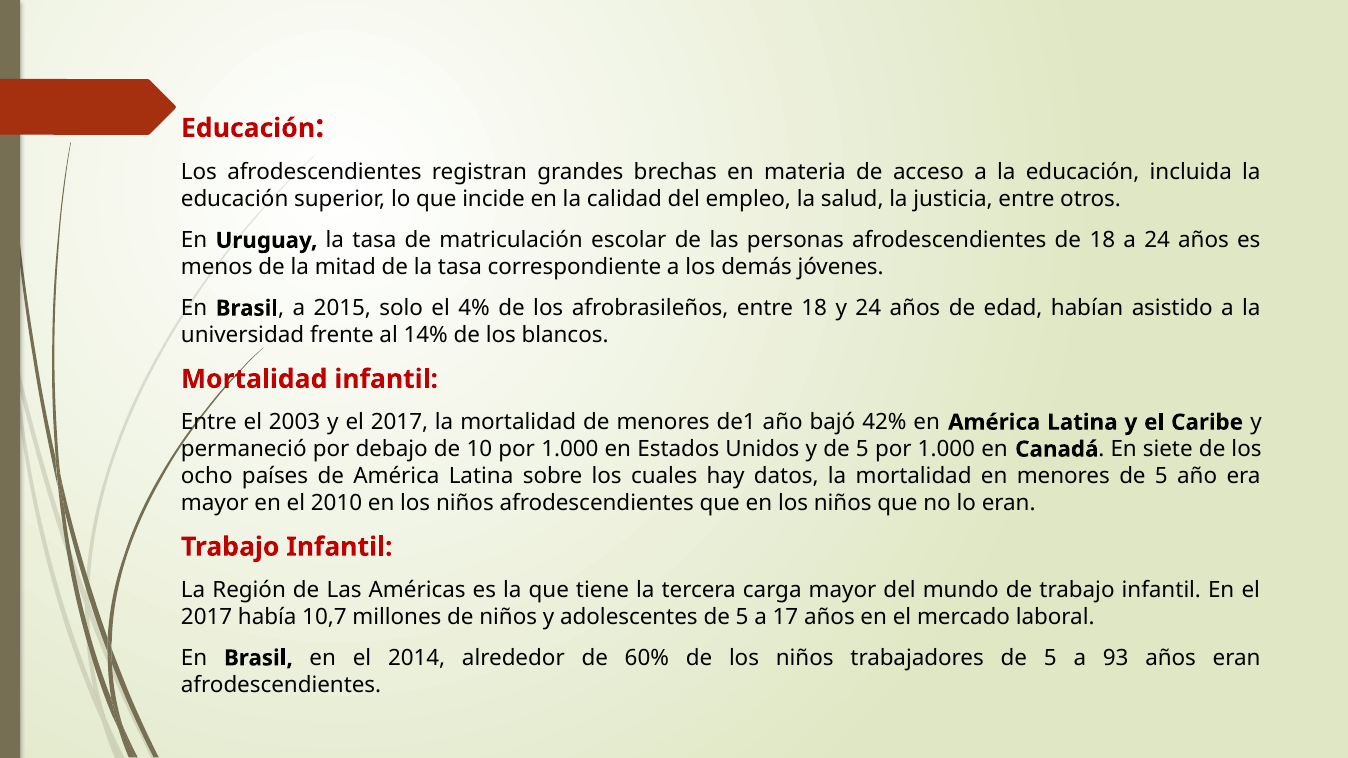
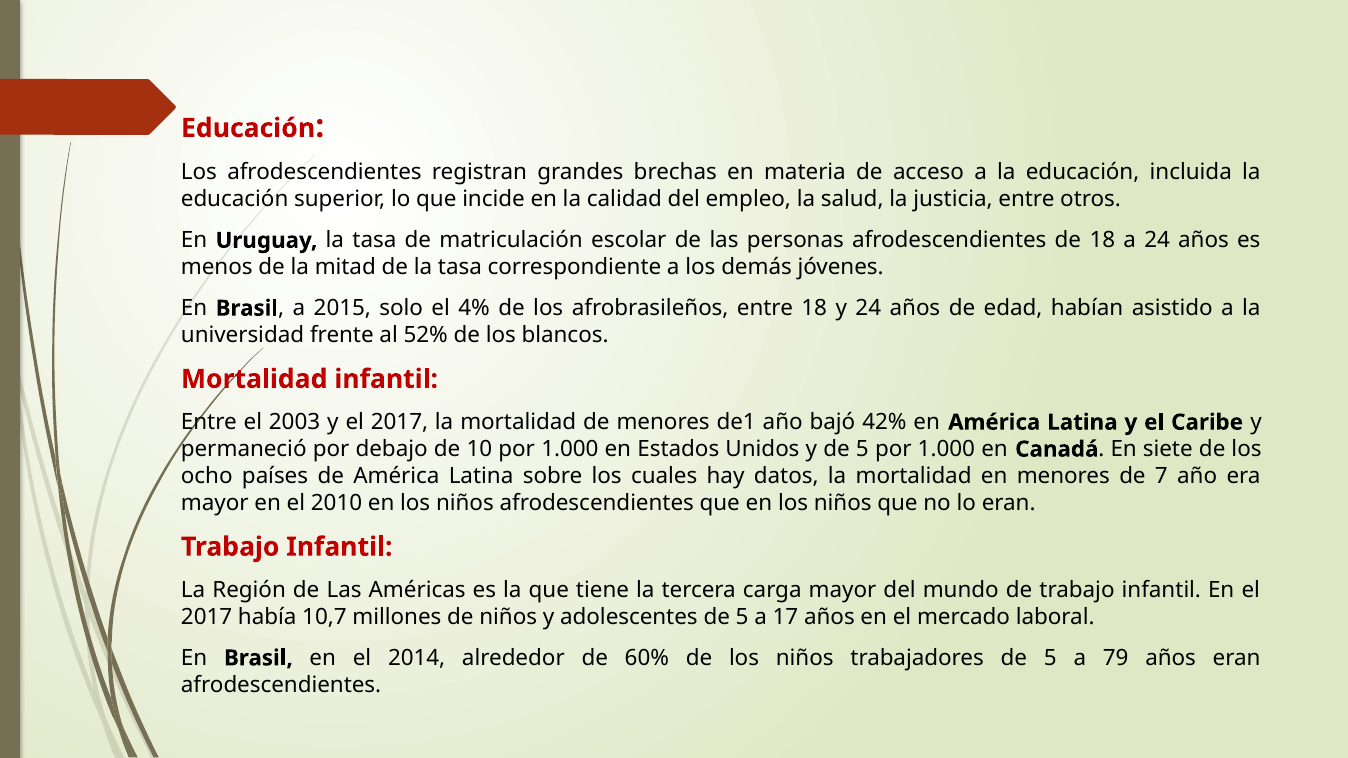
14%: 14% -> 52%
menores de 5: 5 -> 7
93: 93 -> 79
